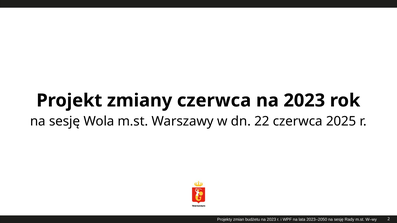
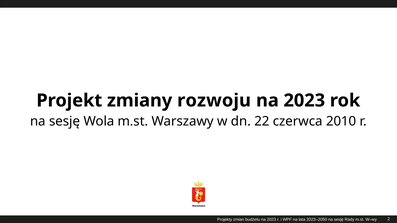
zmiany czerwca: czerwca -> rozwoju
2025: 2025 -> 2010
